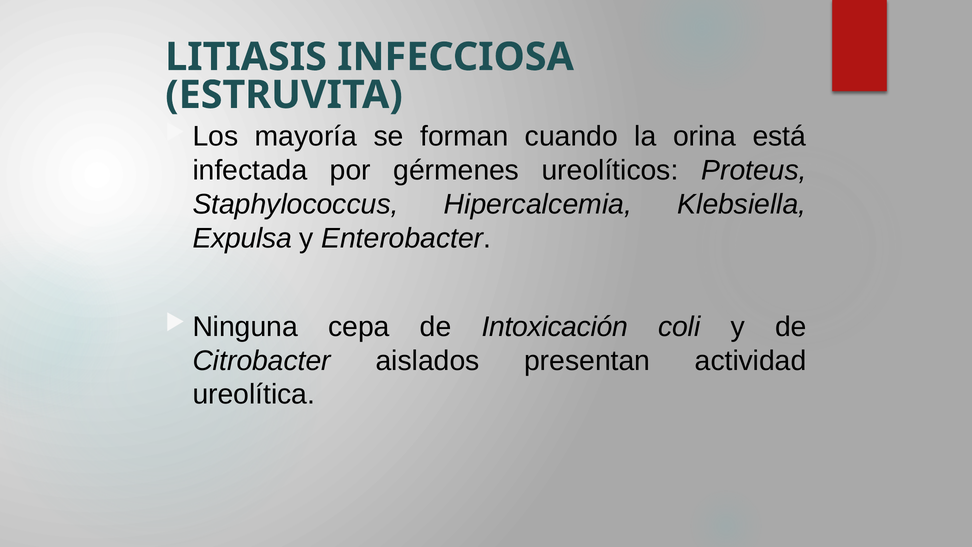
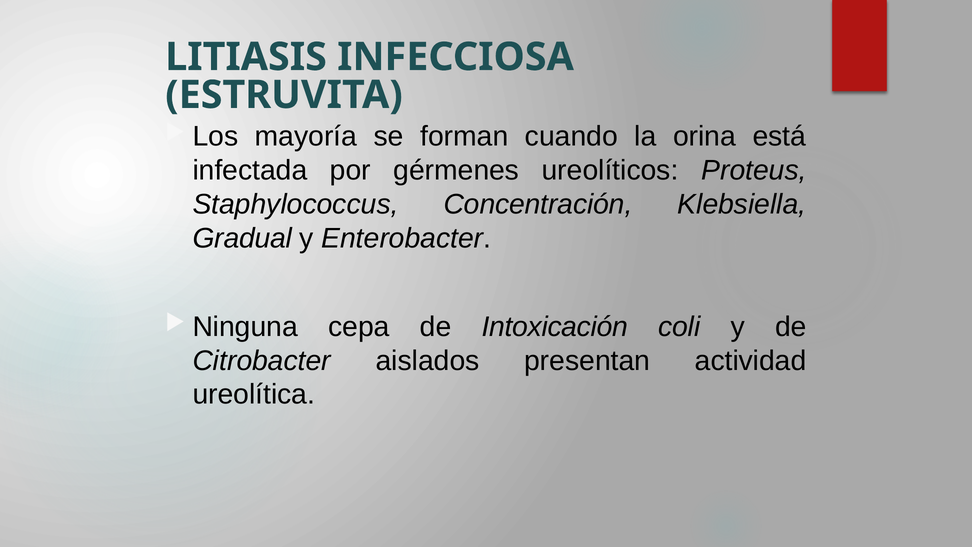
Hipercalcemia: Hipercalcemia -> Concentración
Expulsa: Expulsa -> Gradual
